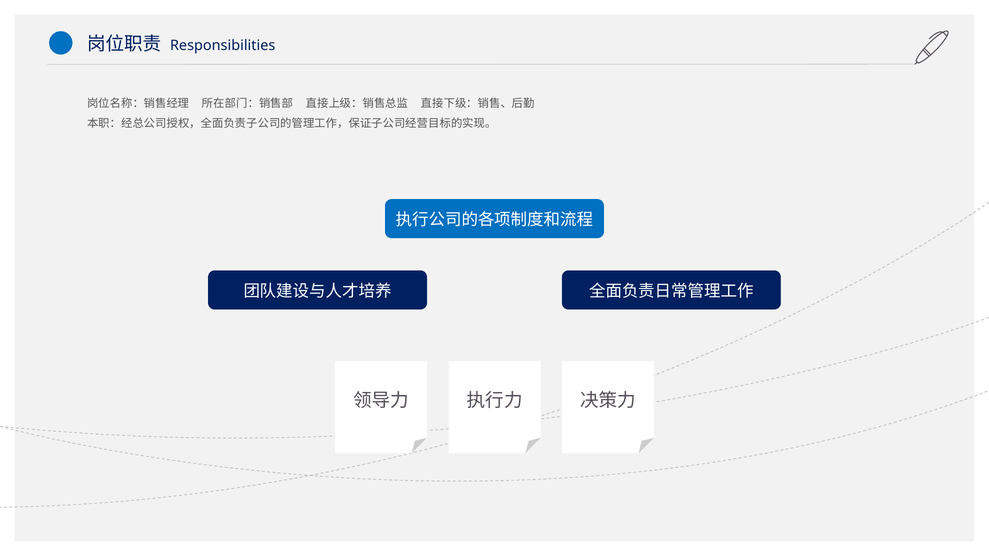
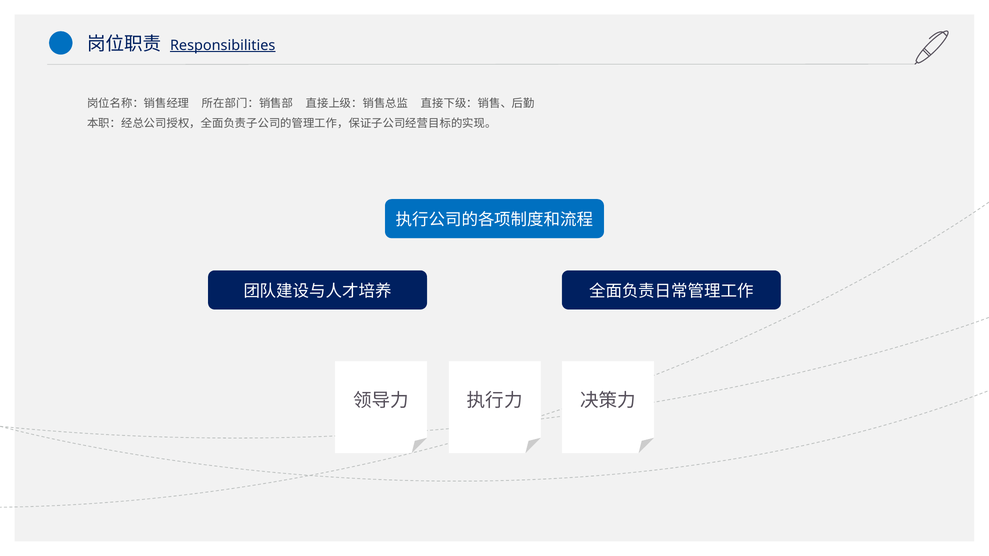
Responsibilities underline: none -> present
